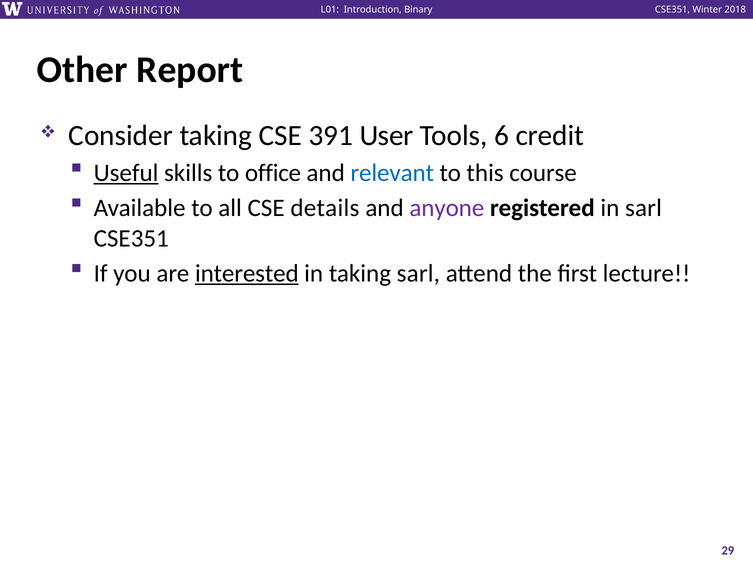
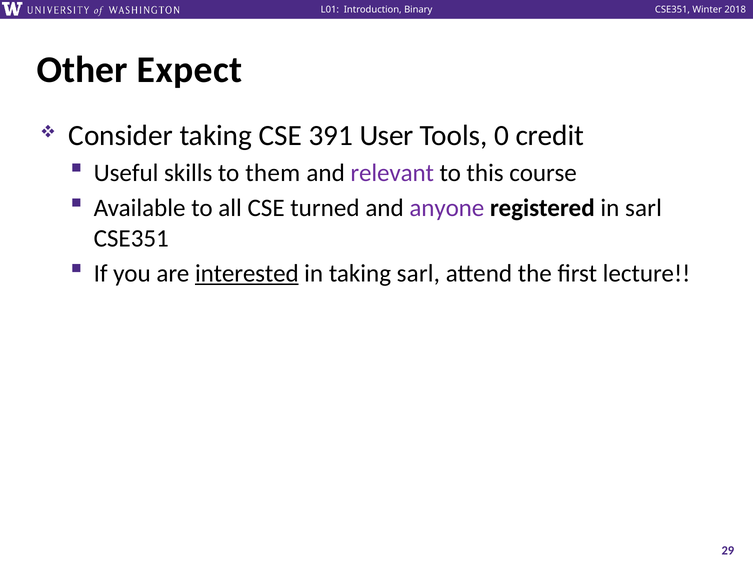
Report: Report -> Expect
6: 6 -> 0
Useful underline: present -> none
office: office -> them
relevant colour: blue -> purple
details: details -> turned
